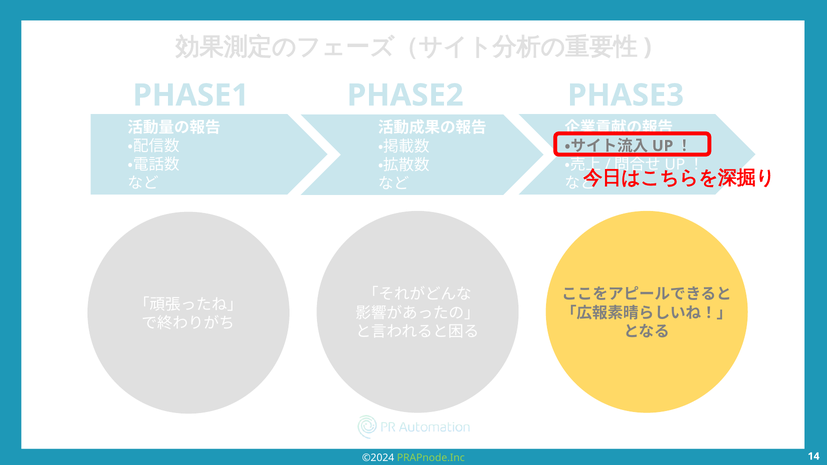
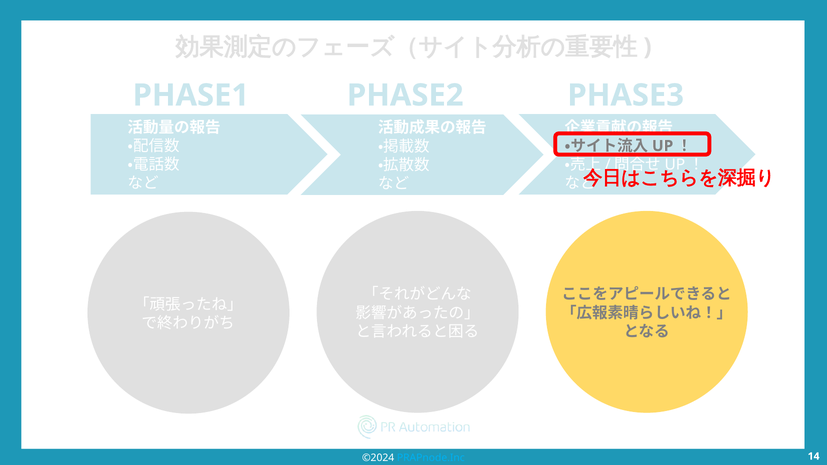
PRAPnode.Inc colour: light green -> light blue
